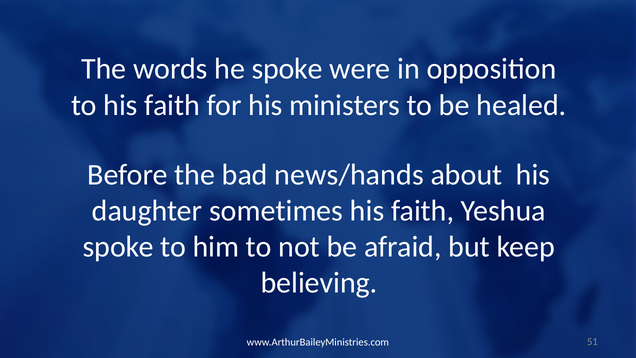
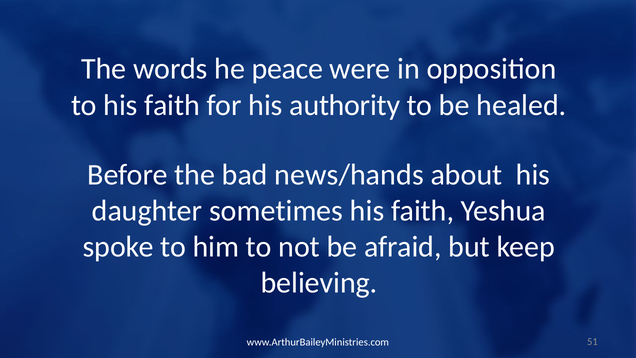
he spoke: spoke -> peace
ministers: ministers -> authority
